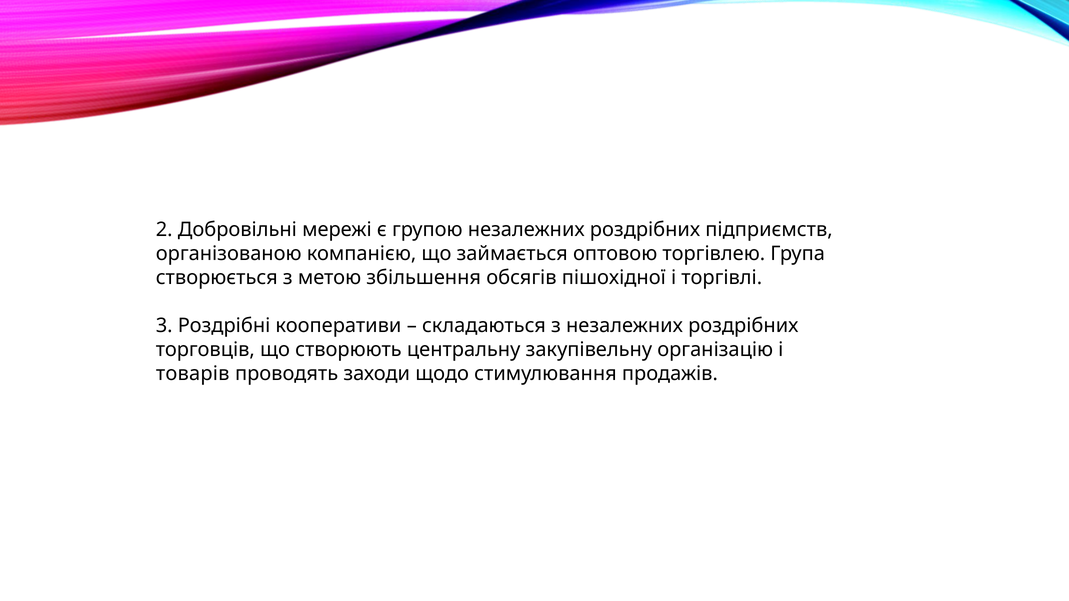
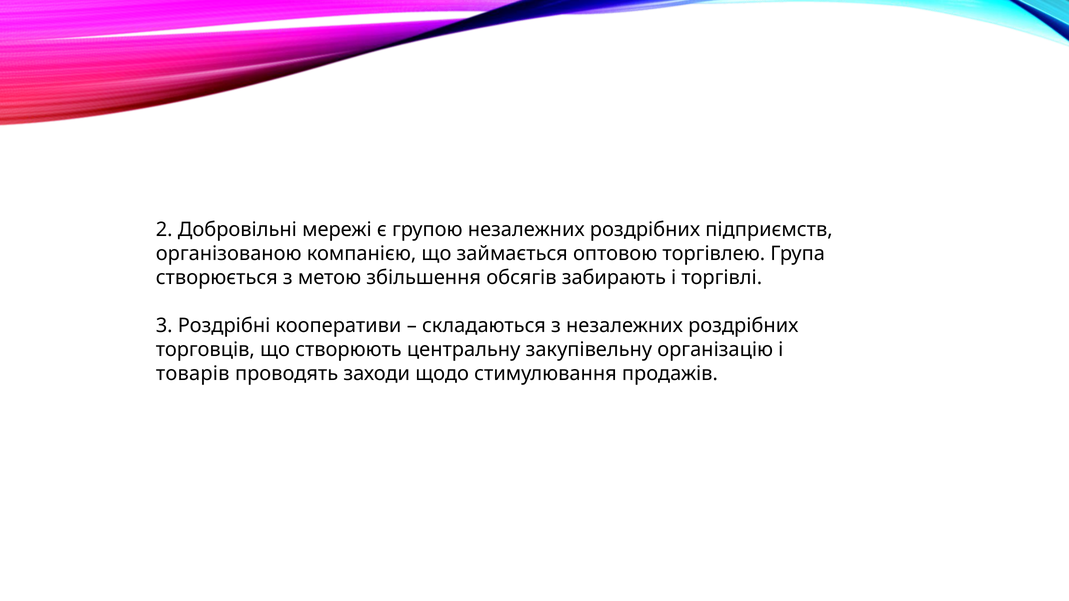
пішохідної: пішохідної -> забирають
